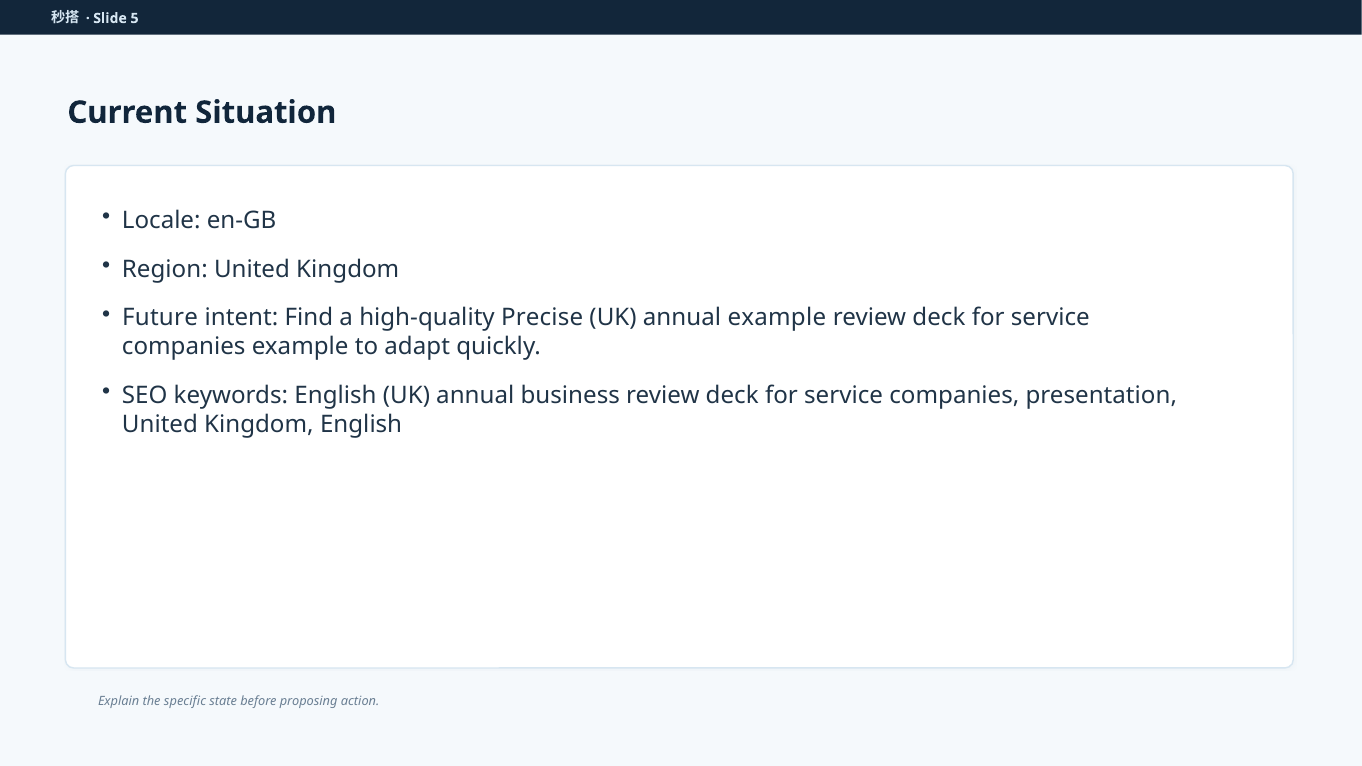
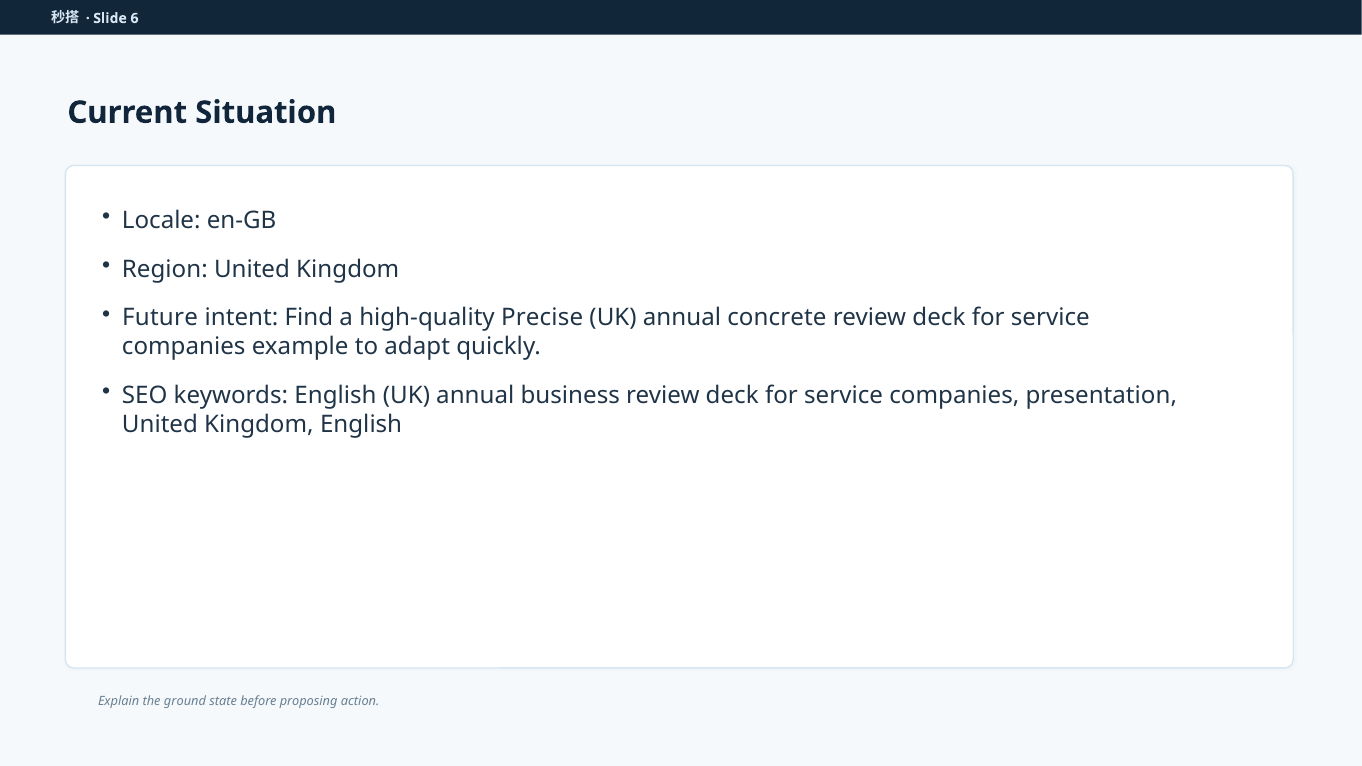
5: 5 -> 6
annual example: example -> concrete
specific: specific -> ground
